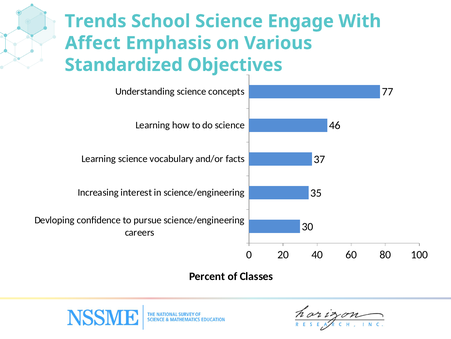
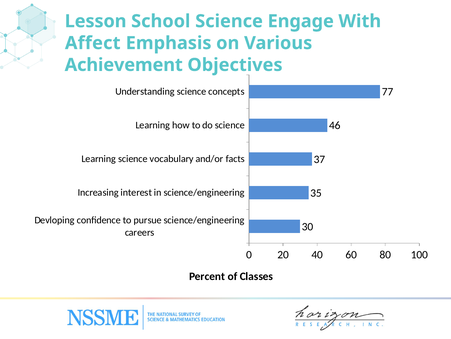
Trends: Trends -> Lesson
Standardized: Standardized -> Achievement
